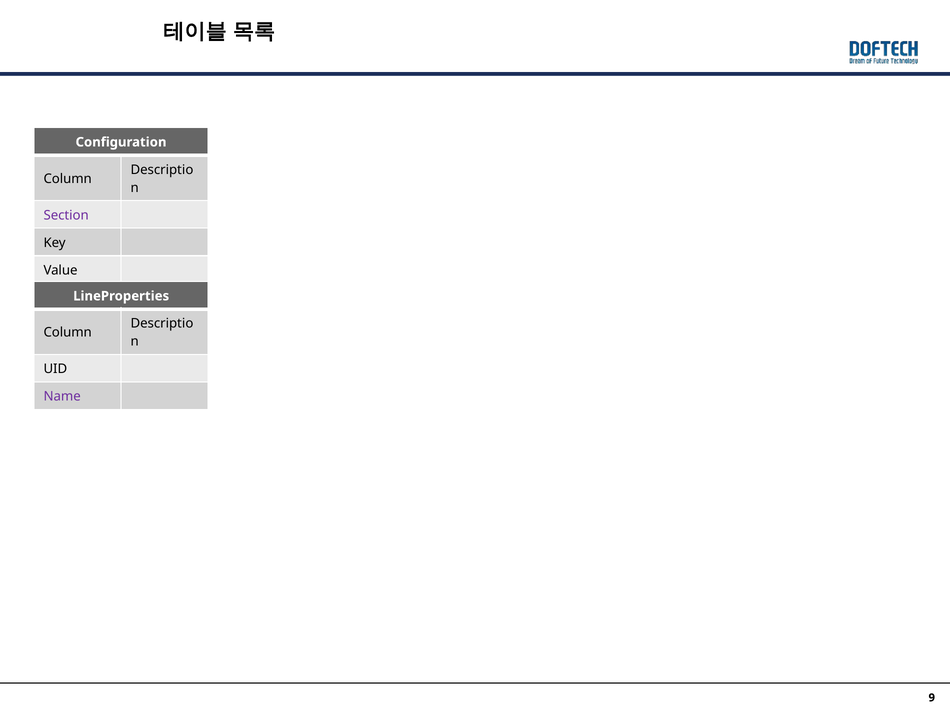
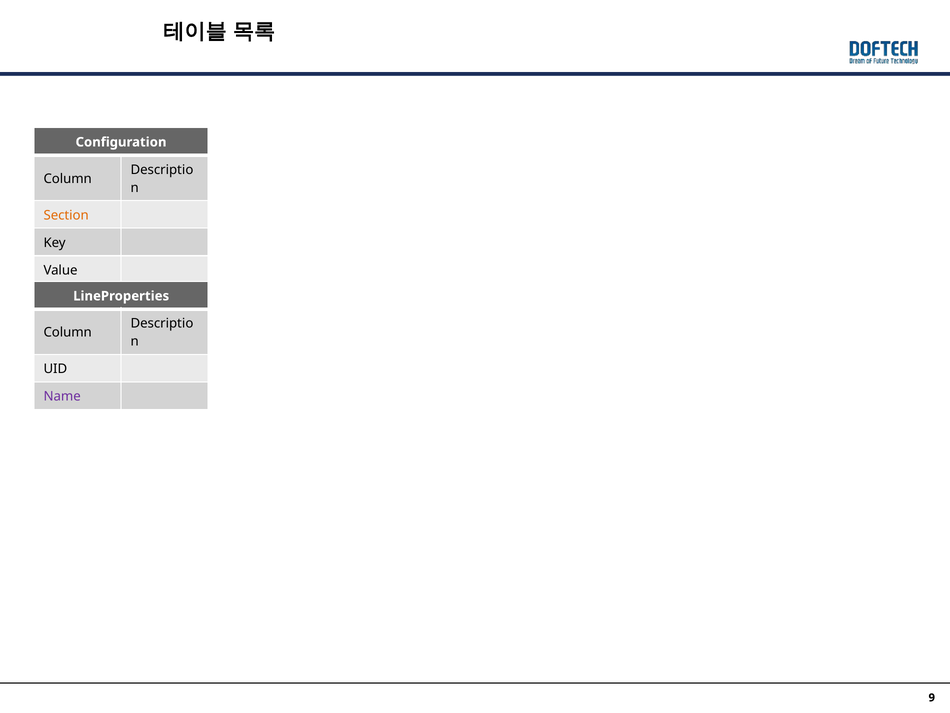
Section colour: purple -> orange
